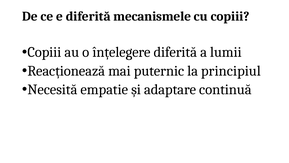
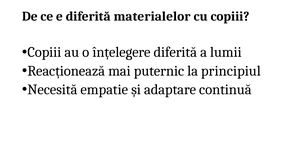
mecanismele: mecanismele -> materialelor
